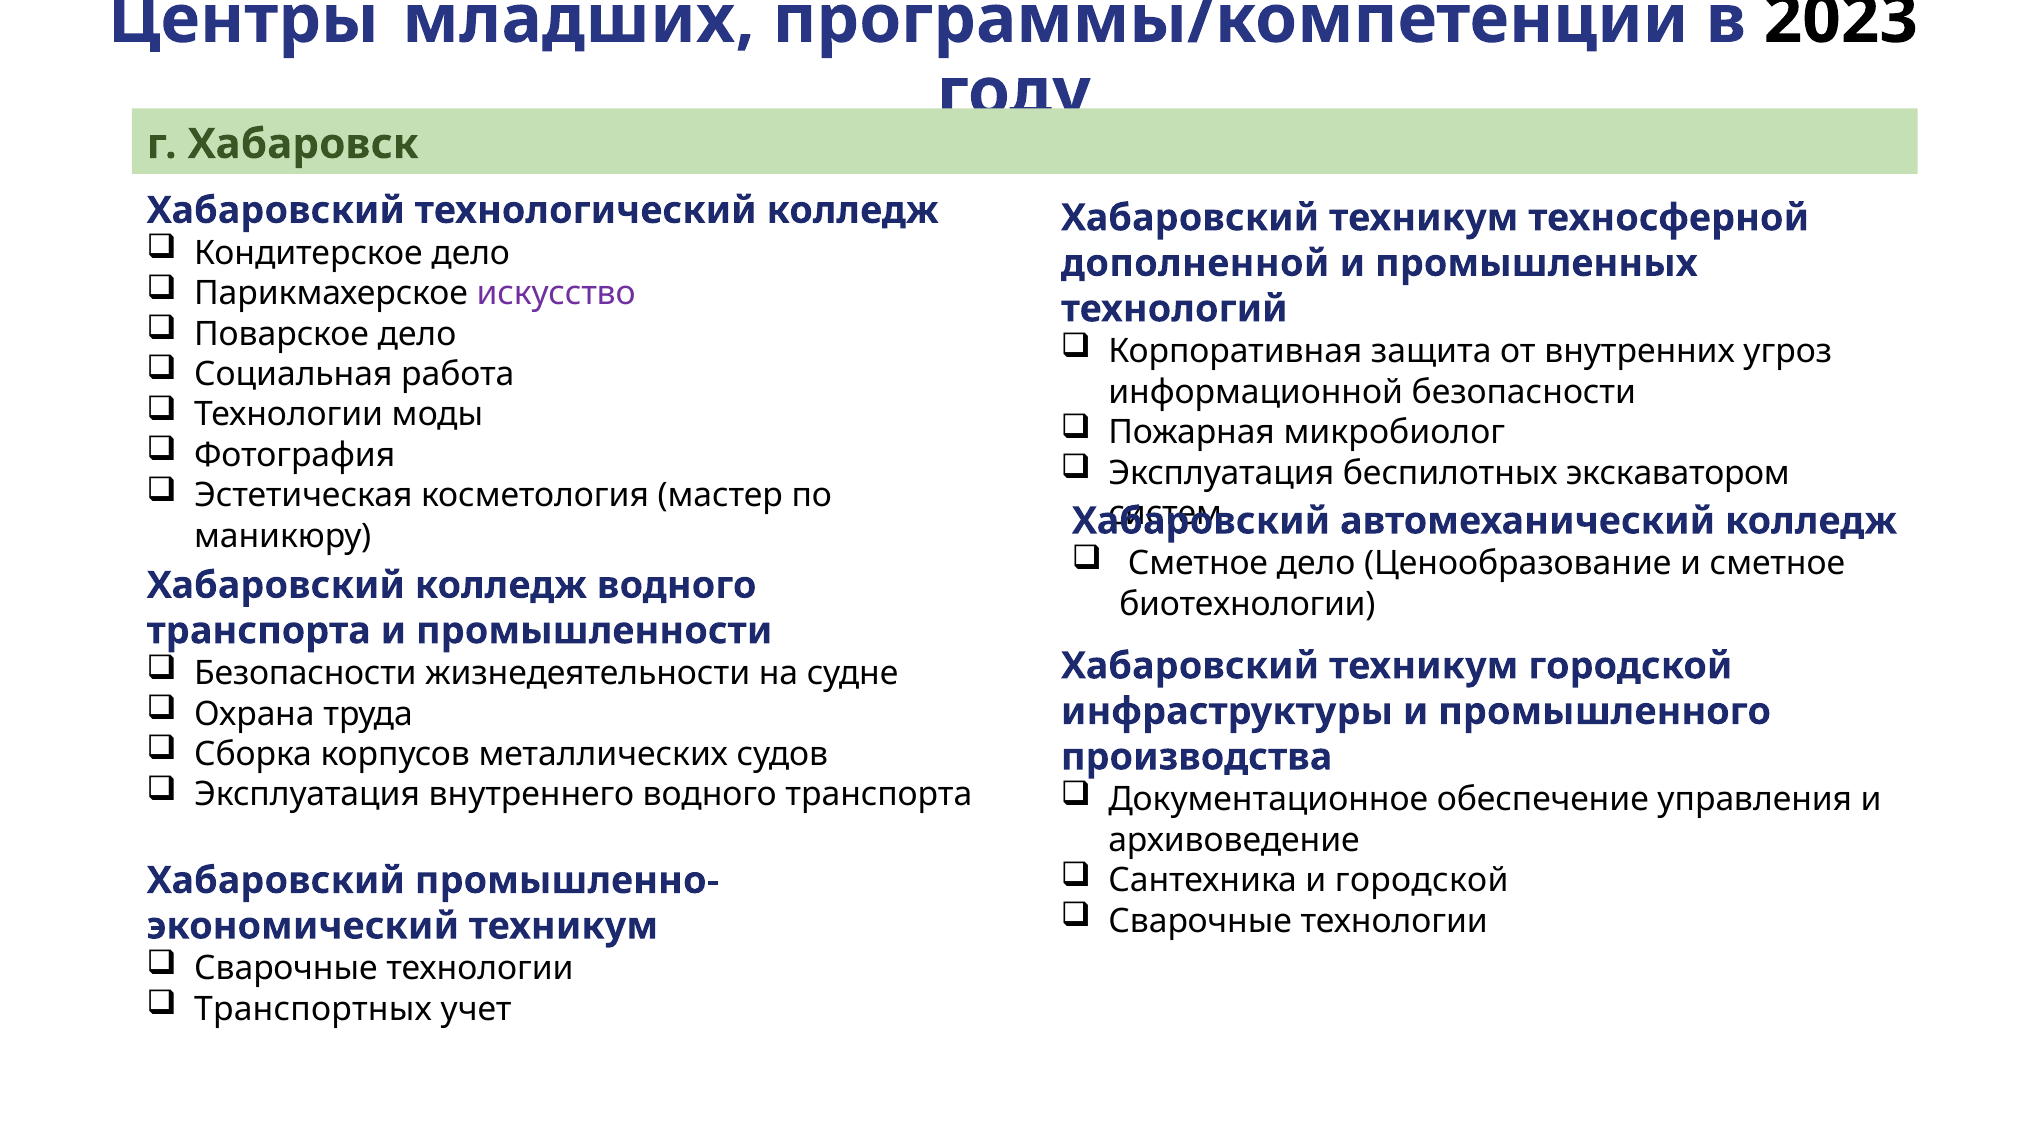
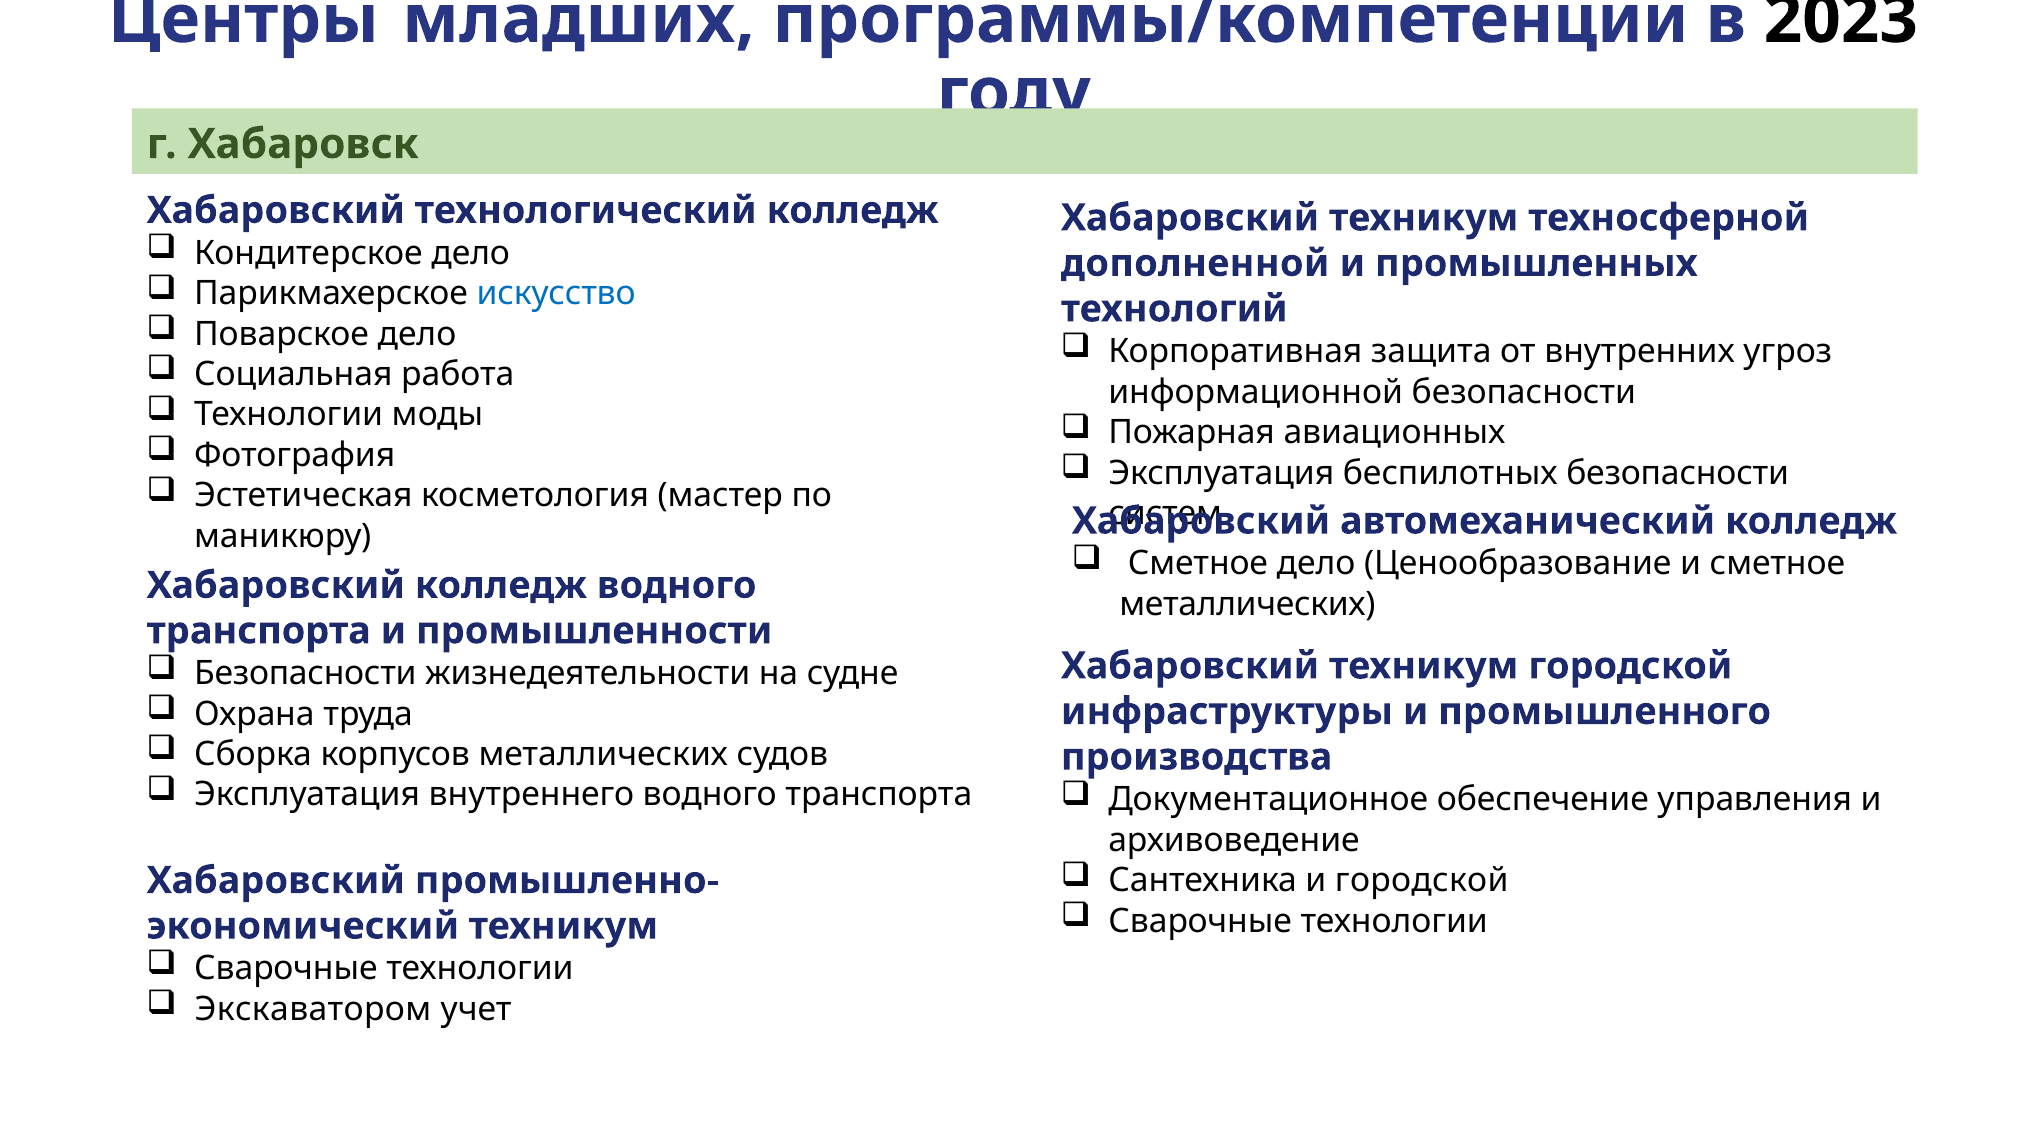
искусство colour: purple -> blue
микробиолог: микробиолог -> авиационных
беспилотных экскаватором: экскаватором -> безопасности
биотехнологии at (1247, 604): биотехнологии -> металлических
Транспортных: Транспортных -> Экскаватором
